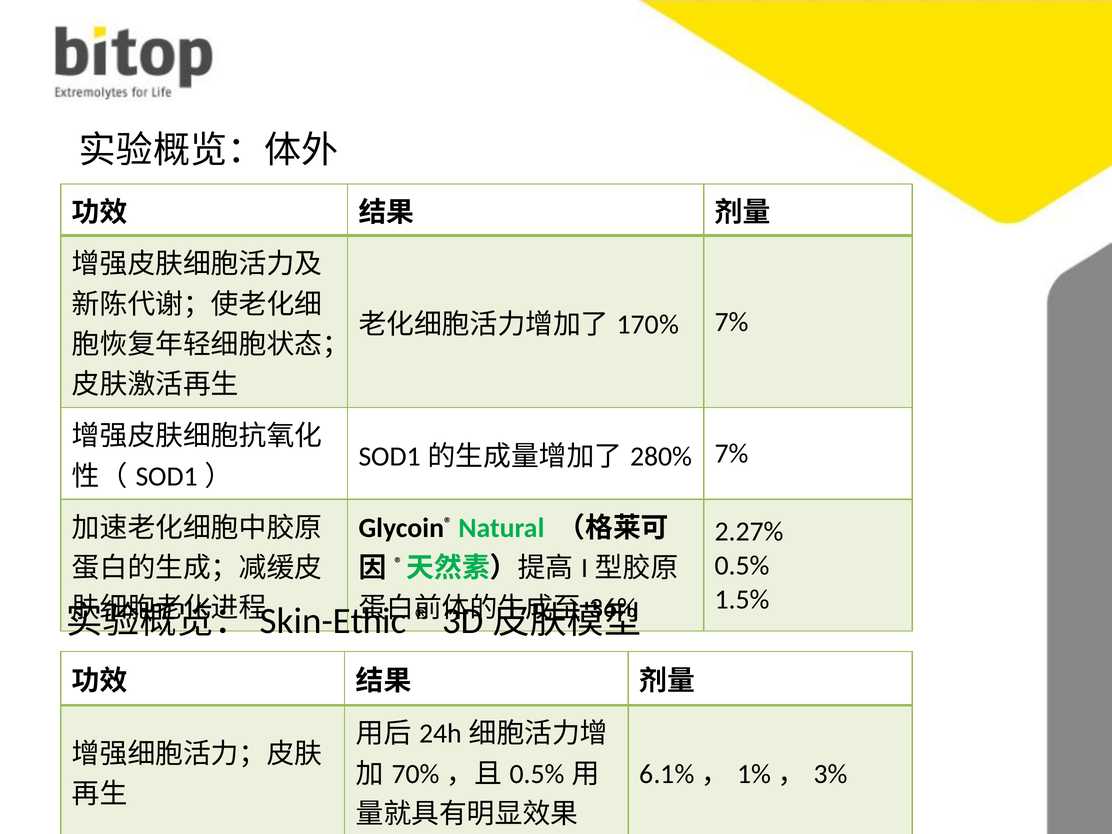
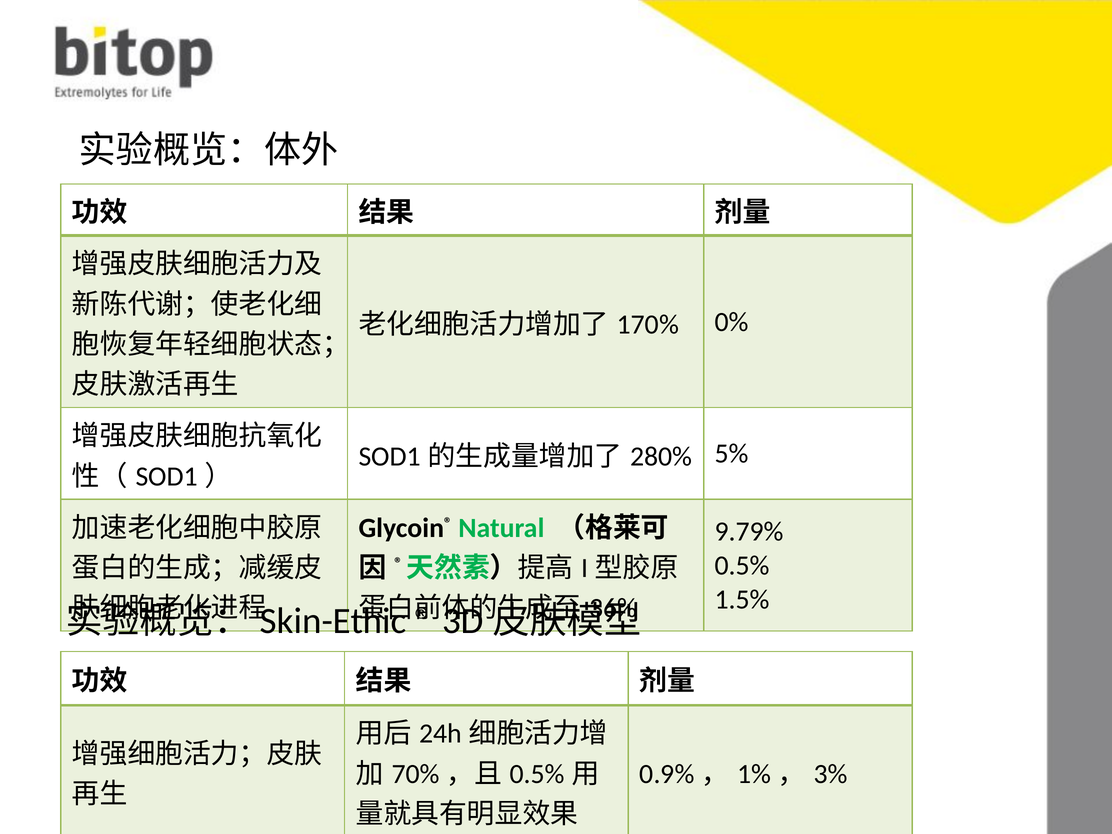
7% at (732, 322): 7% -> 0%
7% at (732, 454): 7% -> 5%
2.27%: 2.27% -> 9.79%
6.1%: 6.1% -> 0.9%
